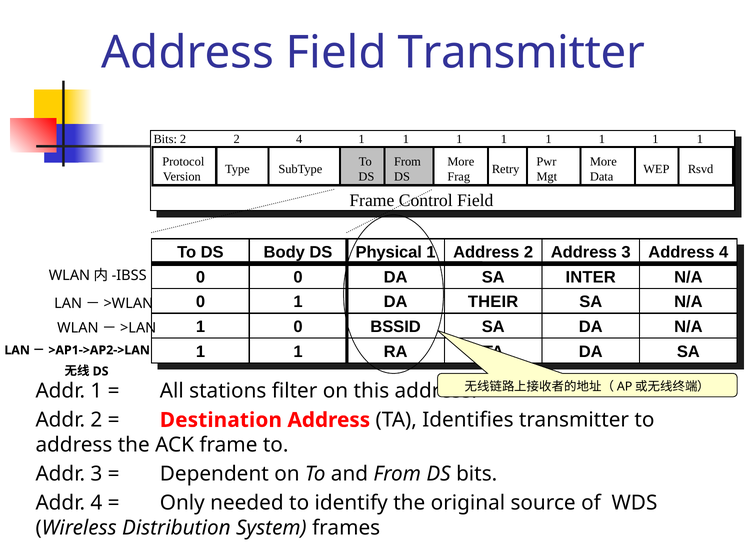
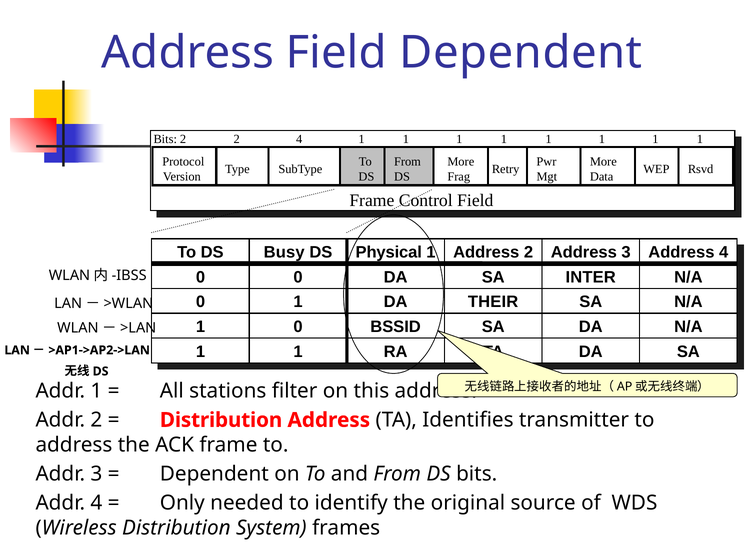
Field Transmitter: Transmitter -> Dependent
Body: Body -> Busy
Destination at (221, 420): Destination -> Distribution
